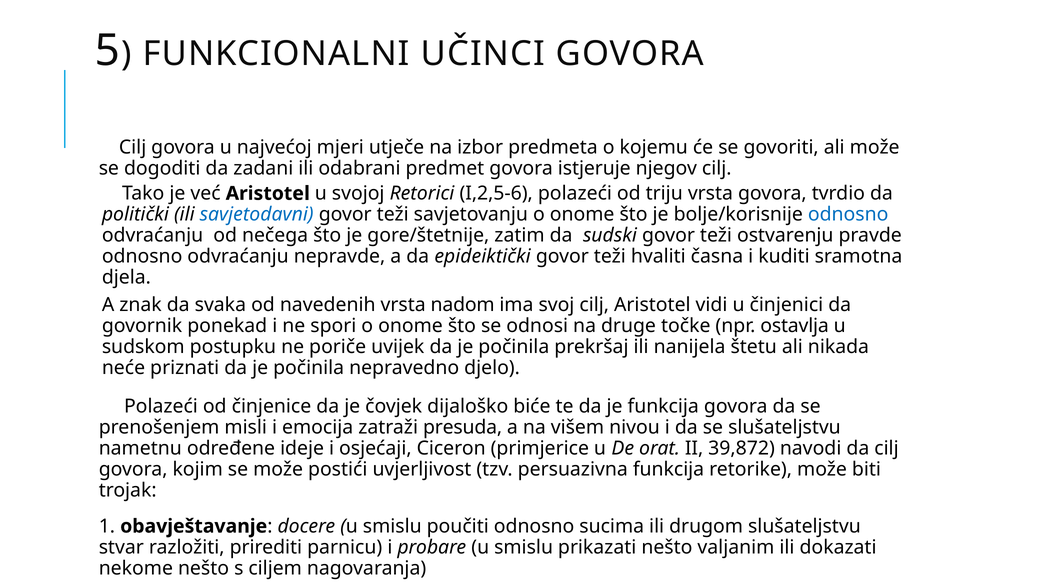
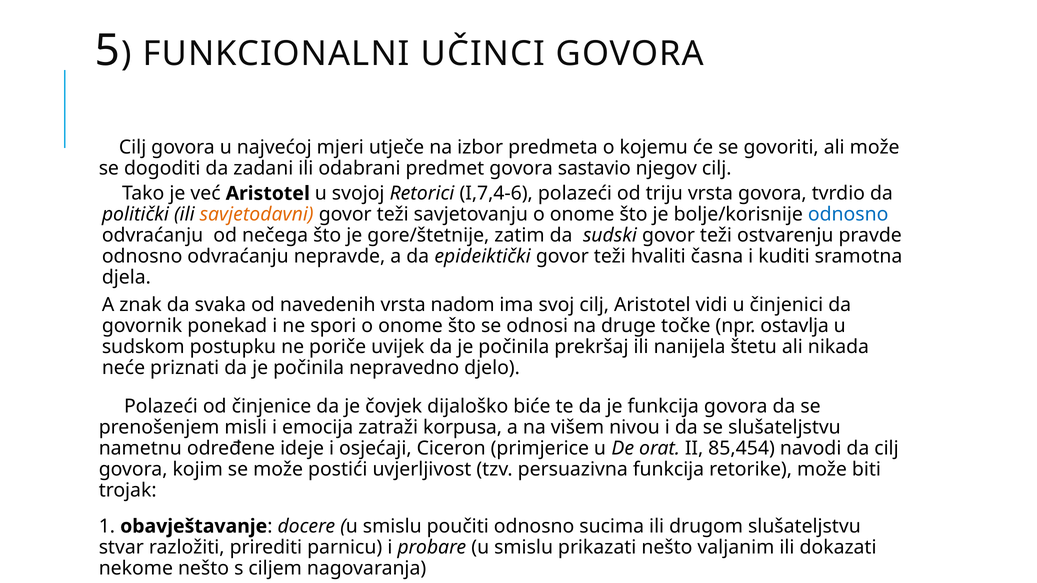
istjeruje: istjeruje -> sastavio
I,2,5-6: I,2,5-6 -> I,7,4-6
savjetodavni colour: blue -> orange
presuda: presuda -> korpusa
39,872: 39,872 -> 85,454
